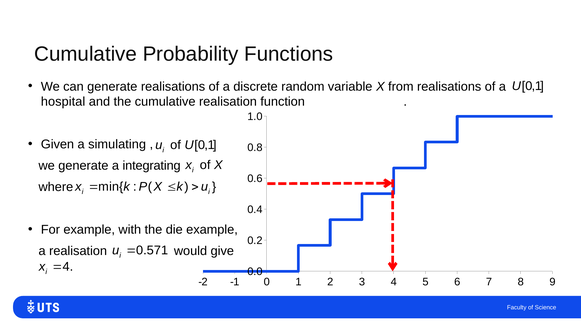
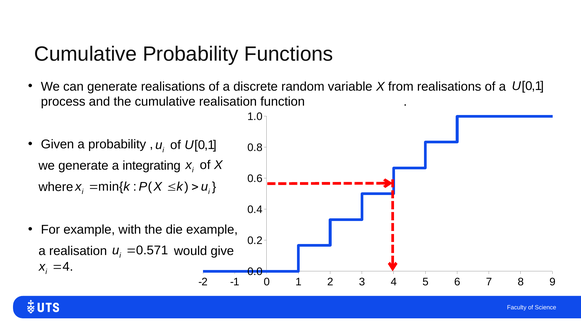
hospital: hospital -> process
a simulating: simulating -> probability
